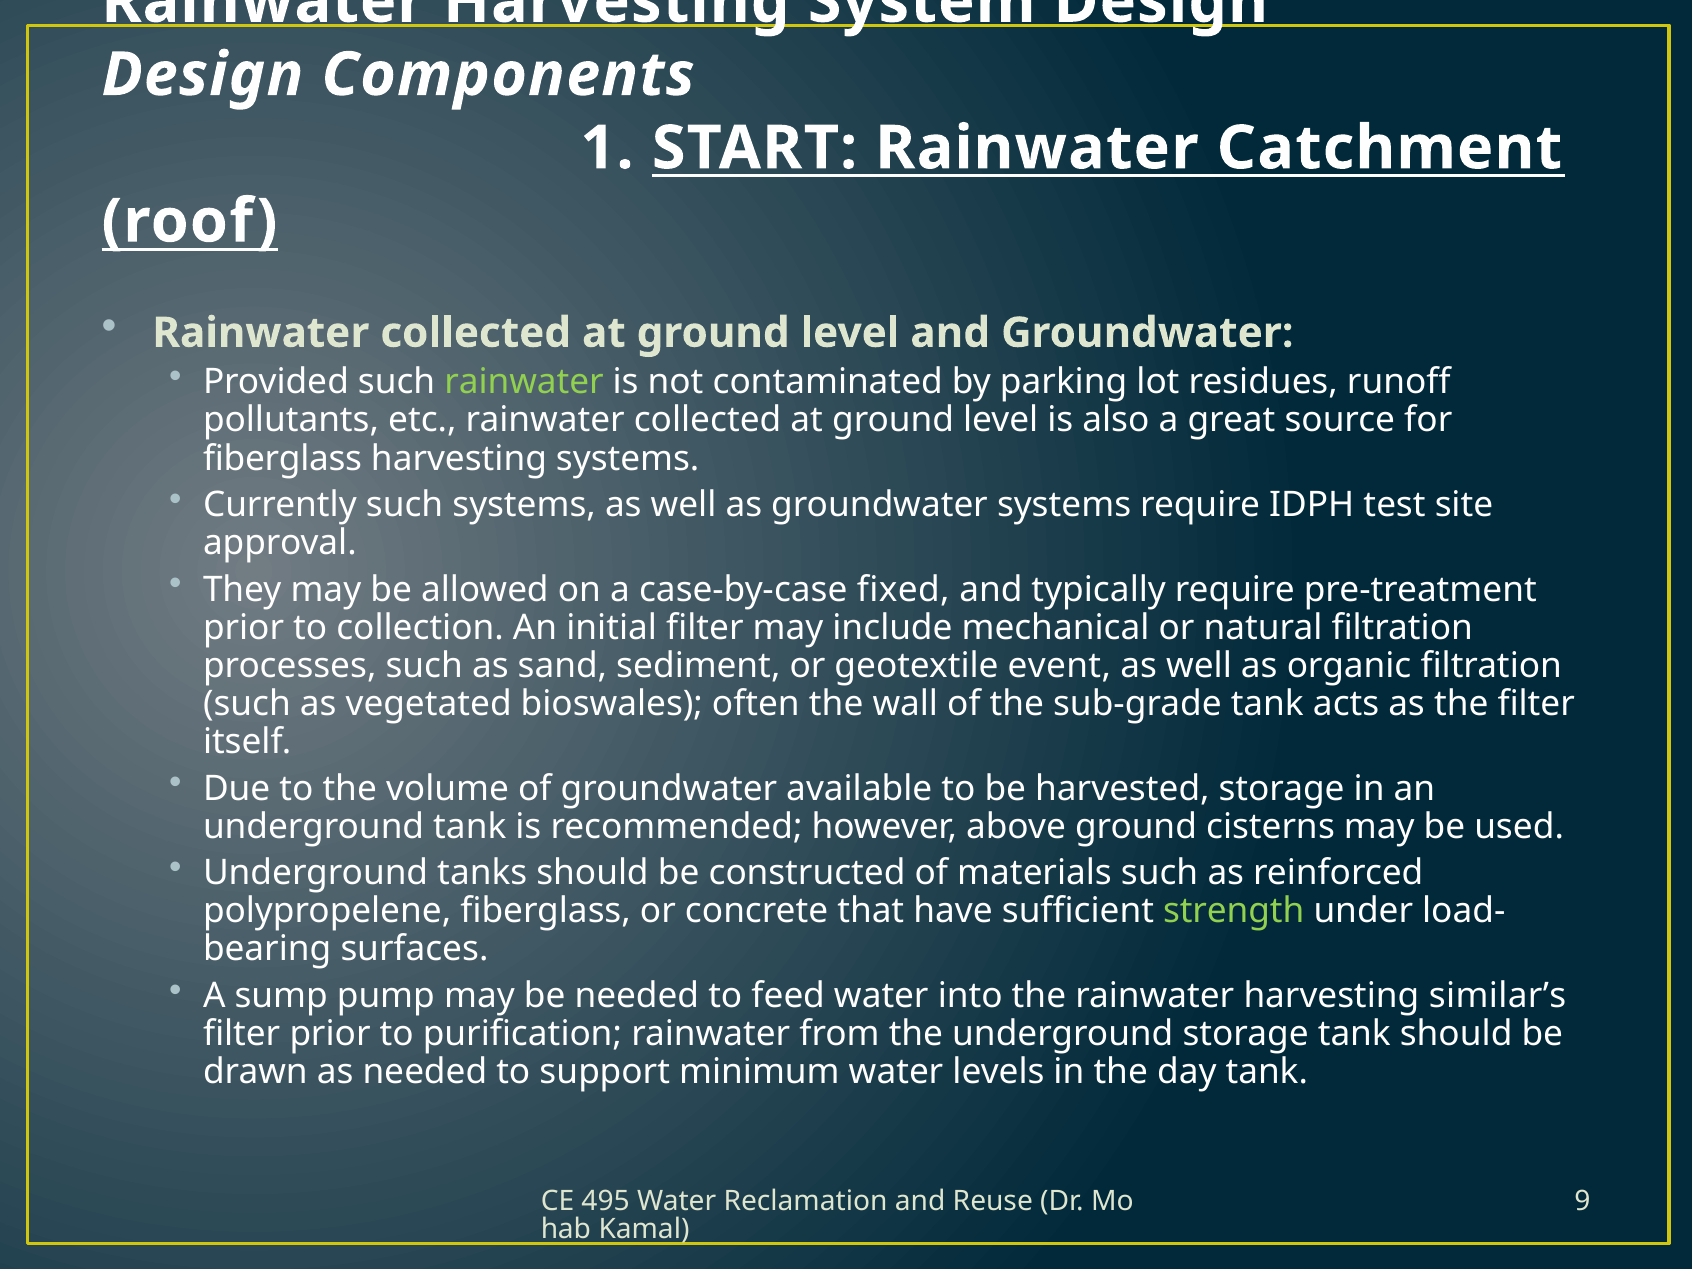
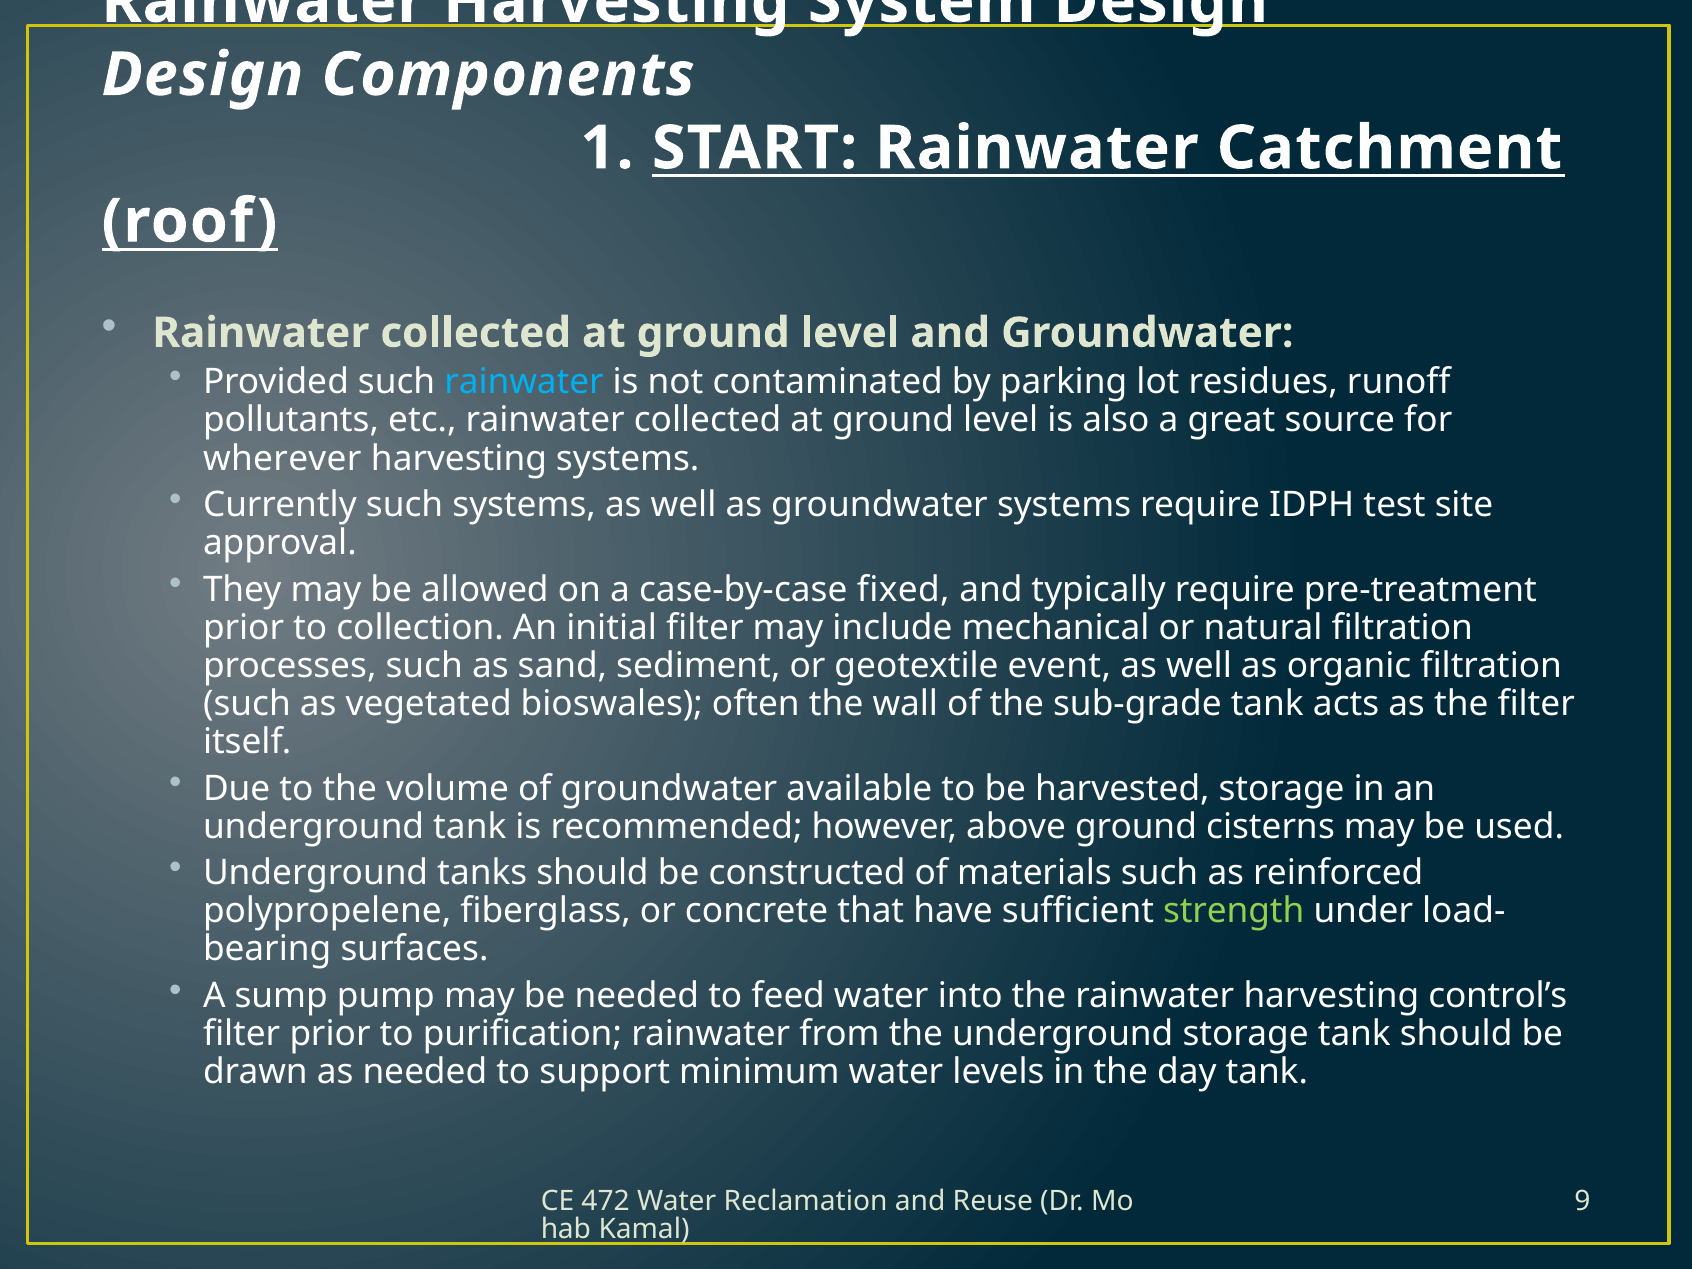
rainwater at (524, 382) colour: light green -> light blue
fiberglass at (283, 458): fiberglass -> wherever
similar’s: similar’s -> control’s
495: 495 -> 472
